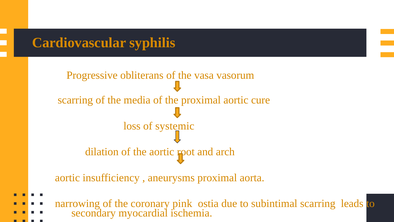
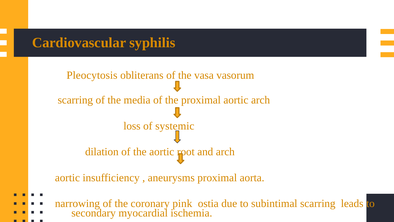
Progressive: Progressive -> Pleocytosis
aortic cure: cure -> arch
